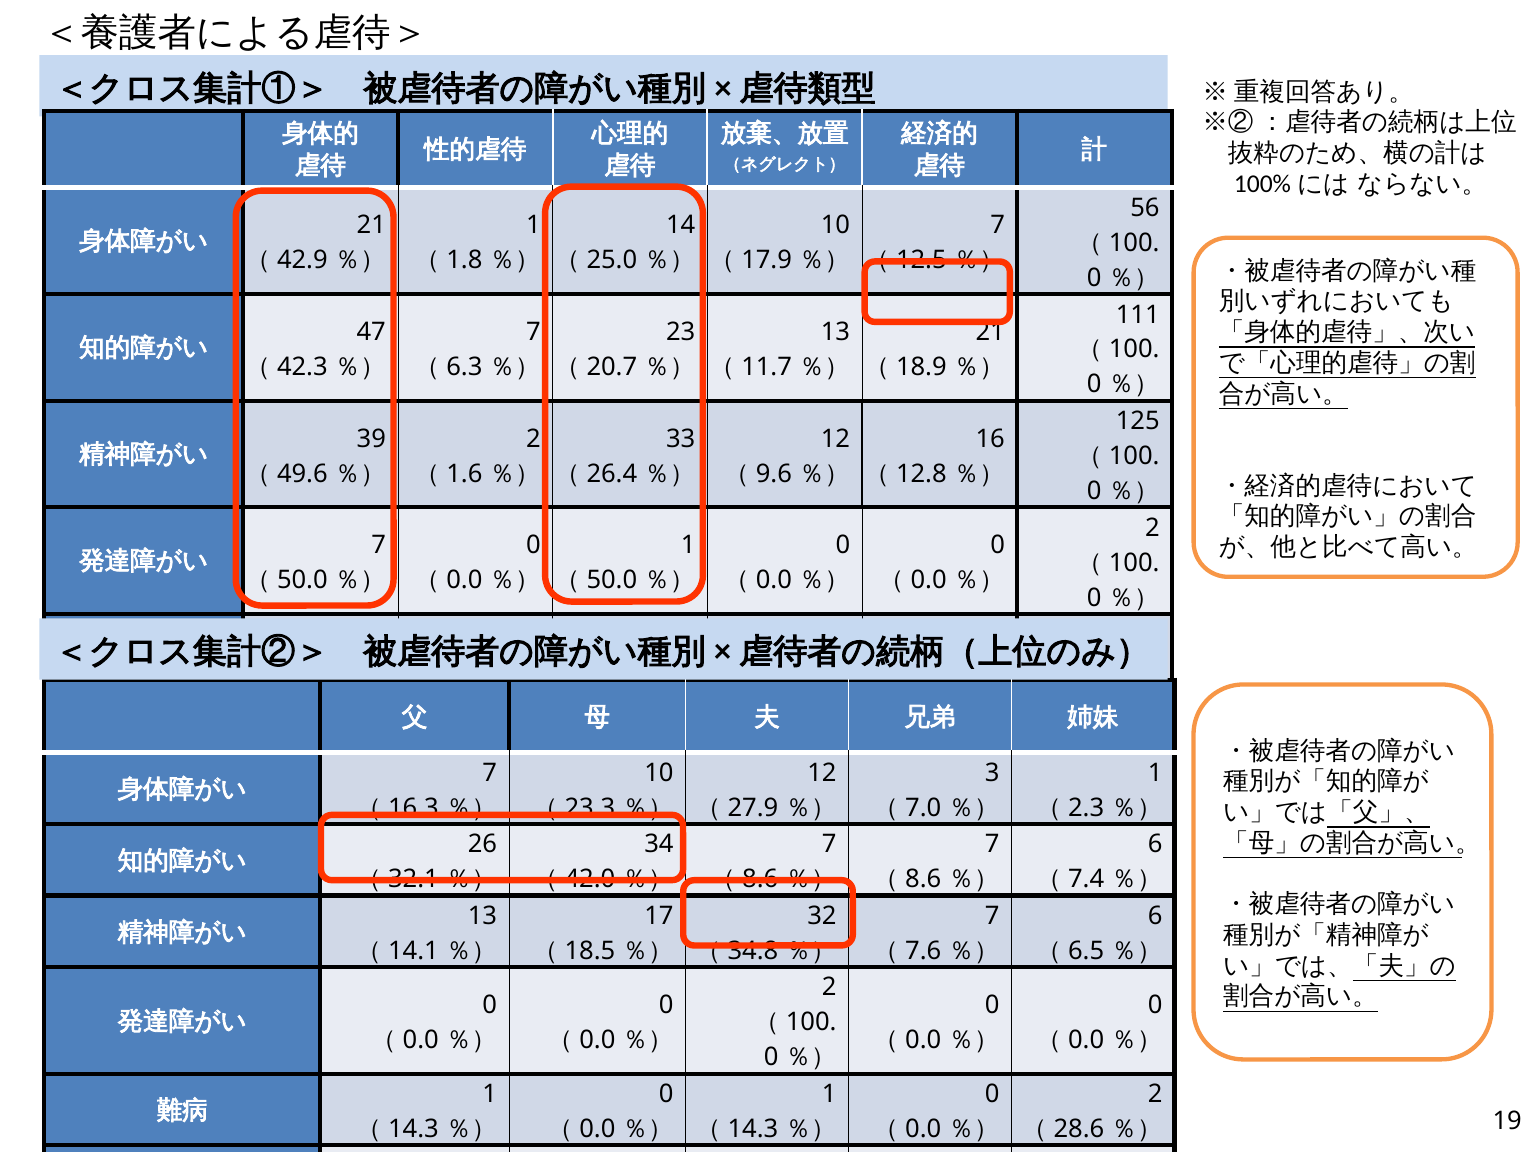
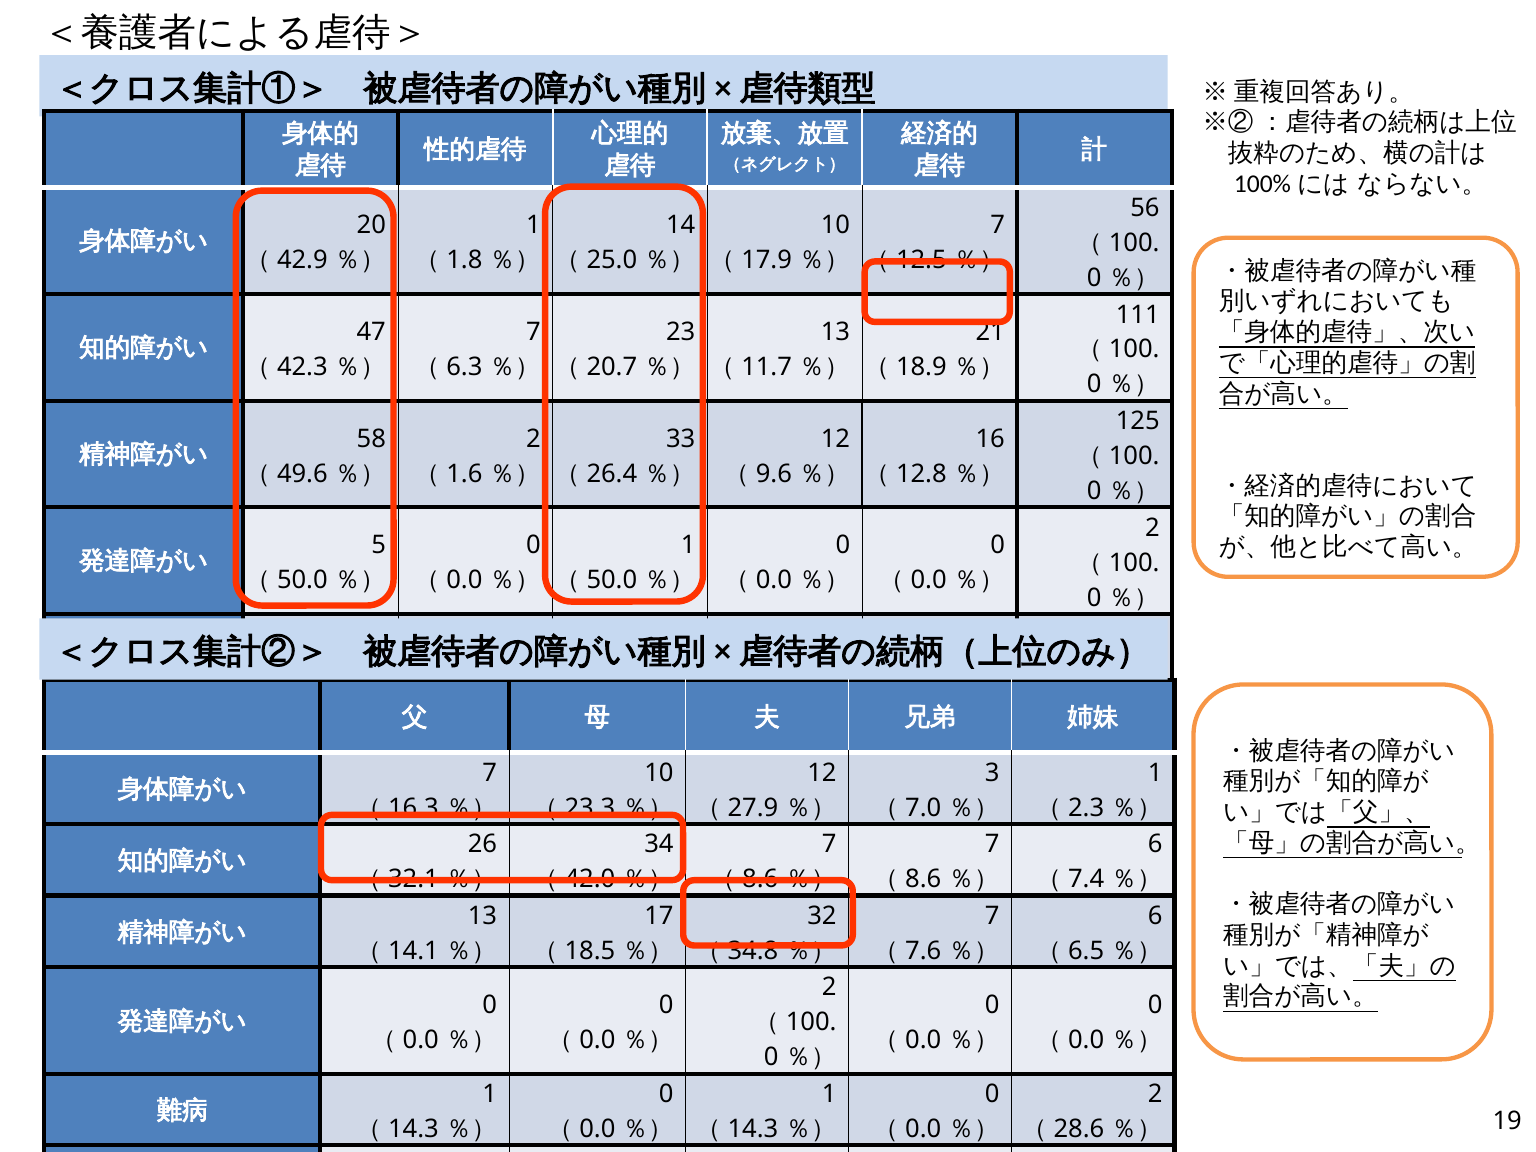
21 at (371, 226): 21 -> 20
39: 39 -> 58
7 at (379, 545): 7 -> 5
